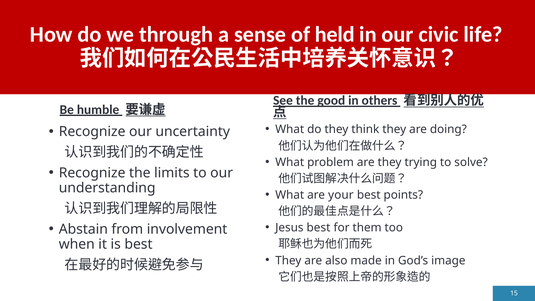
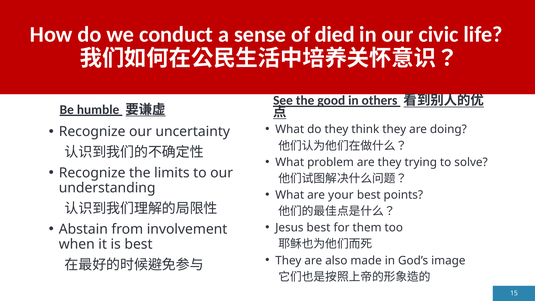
through: through -> conduct
held: held -> died
